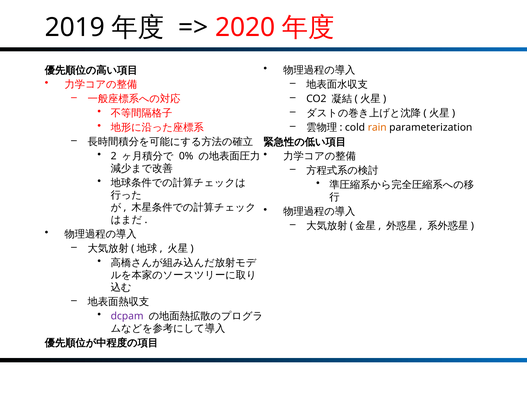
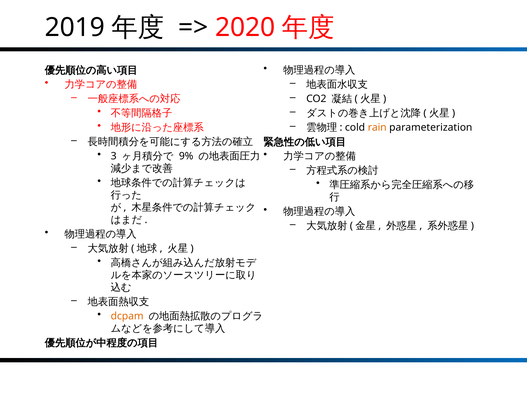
2: 2 -> 3
0%: 0% -> 9%
dcpam colour: purple -> orange
